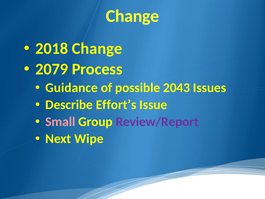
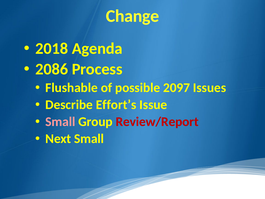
2018 Change: Change -> Agenda
2079: 2079 -> 2086
Guidance: Guidance -> Flushable
2043: 2043 -> 2097
Review/Report colour: purple -> red
Next Wipe: Wipe -> Small
